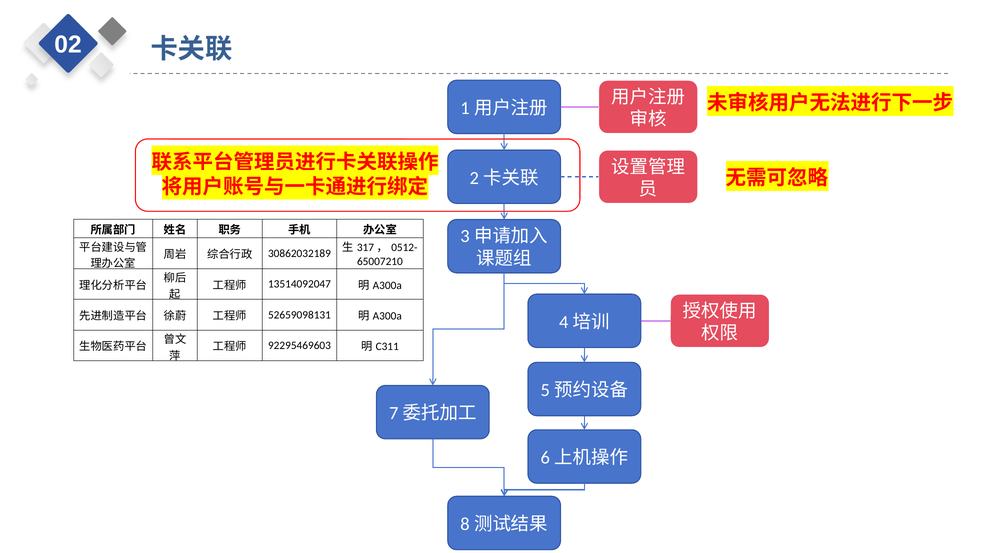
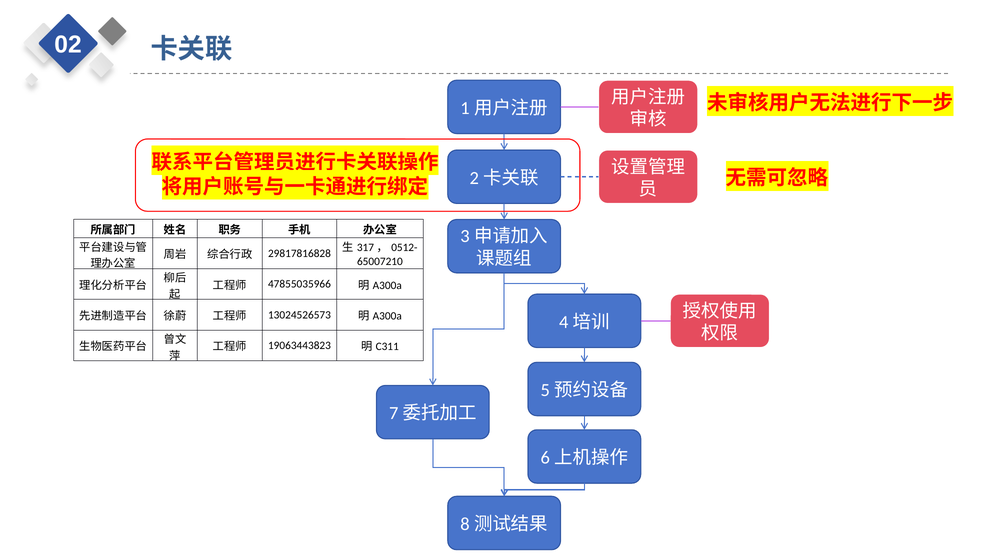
30862032189: 30862032189 -> 29817816828
13514092047: 13514092047 -> 47855035966
52659098131: 52659098131 -> 13024526573
92295469603: 92295469603 -> 19063443823
